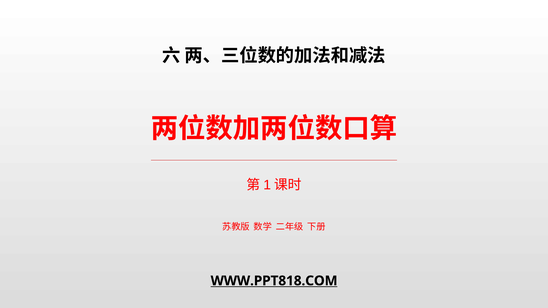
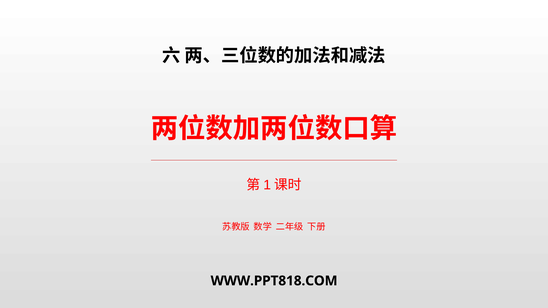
WWW.PPT818.COM underline: present -> none
